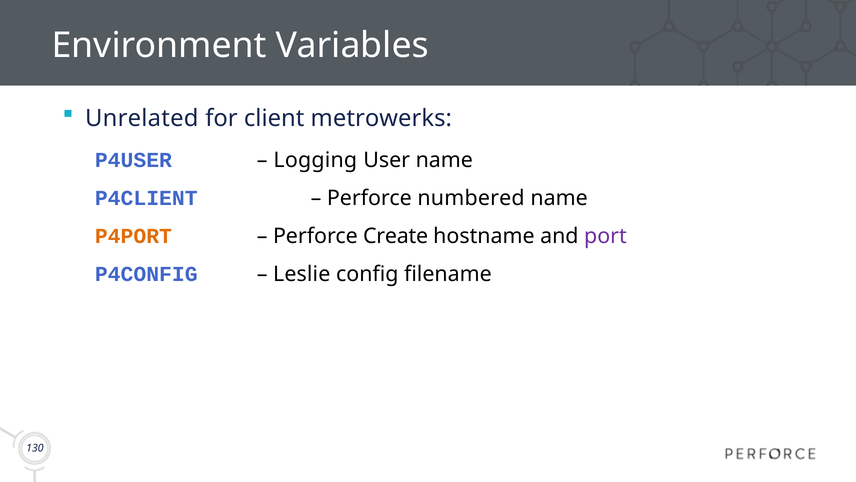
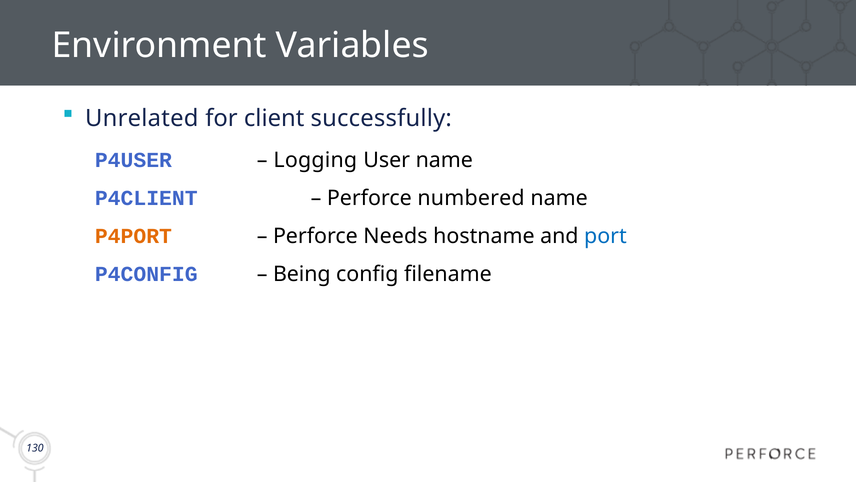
metrowerks: metrowerks -> successfully
Create: Create -> Needs
port colour: purple -> blue
Leslie: Leslie -> Being
